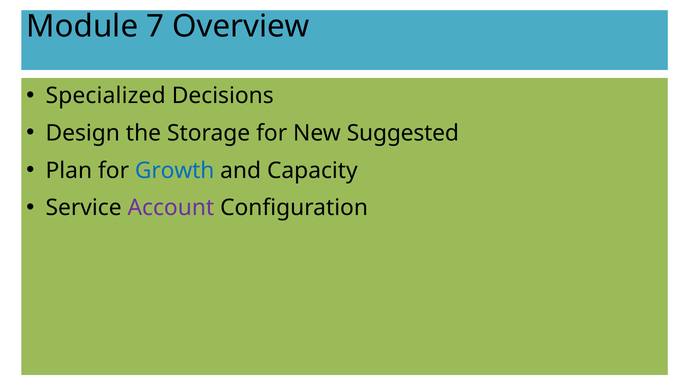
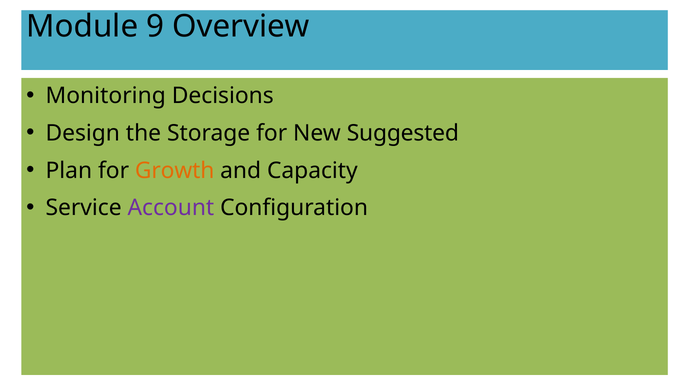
7: 7 -> 9
Specialized: Specialized -> Monitoring
Growth colour: blue -> orange
